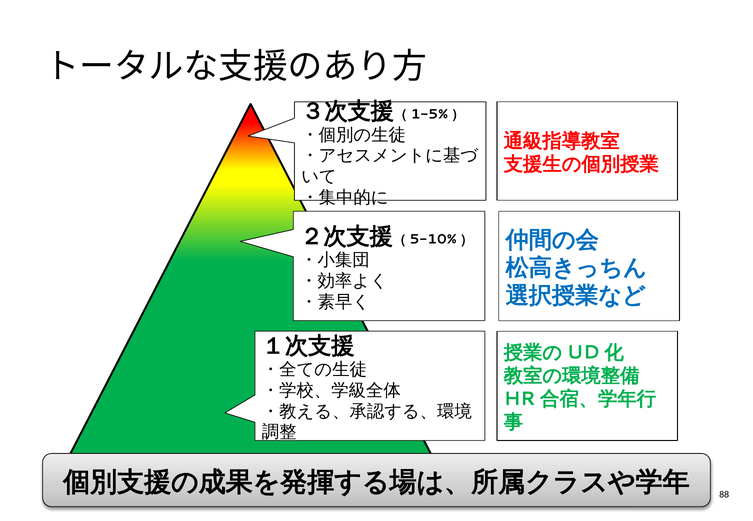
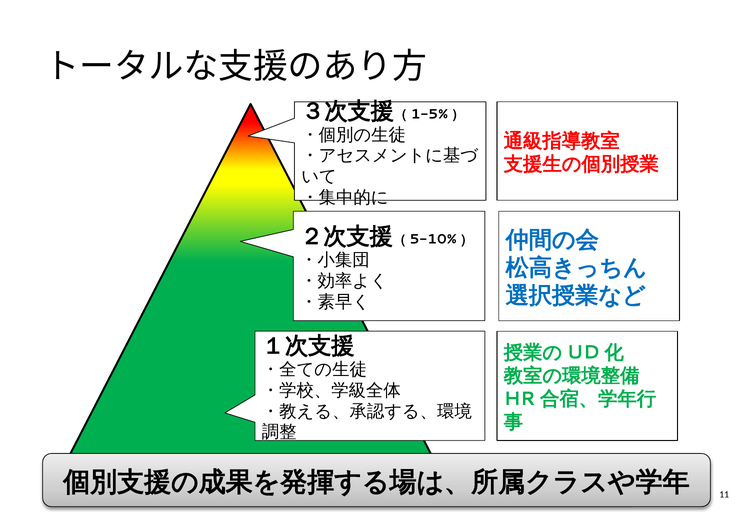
88: 88 -> 11
